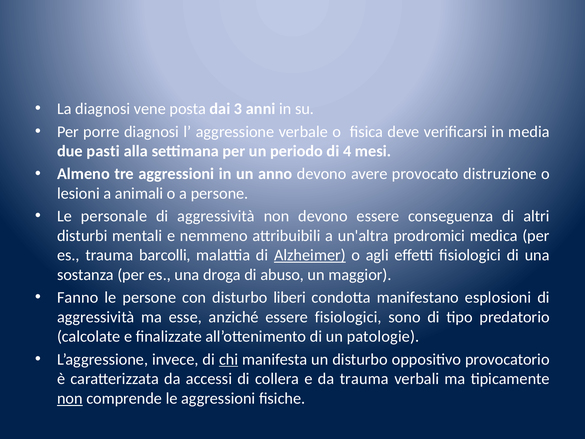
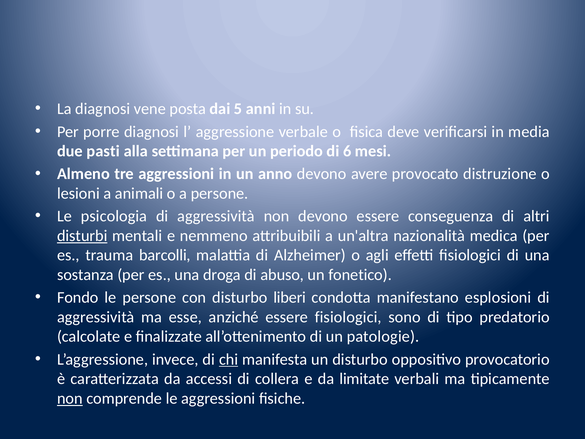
3: 3 -> 5
4: 4 -> 6
personale: personale -> psicologia
disturbi underline: none -> present
prodromici: prodromici -> nazionalità
Alzheimer underline: present -> none
maggior: maggior -> fonetico
Fanno: Fanno -> Fondo
da trauma: trauma -> limitate
